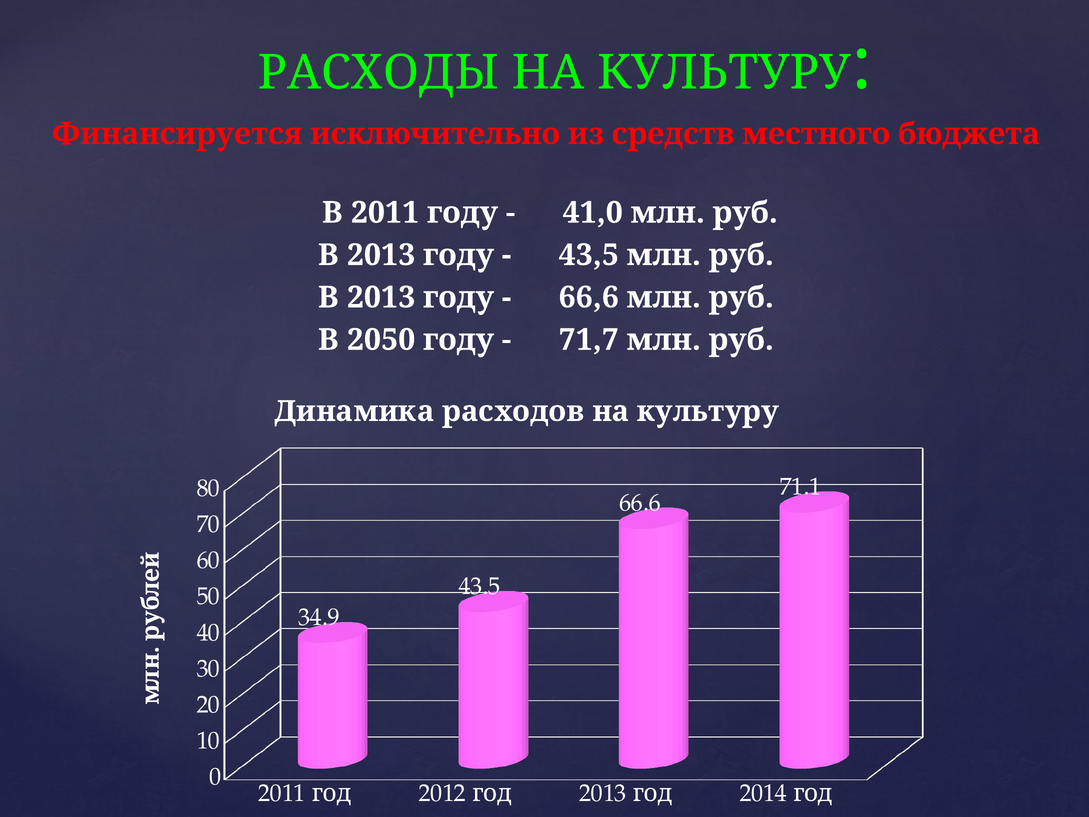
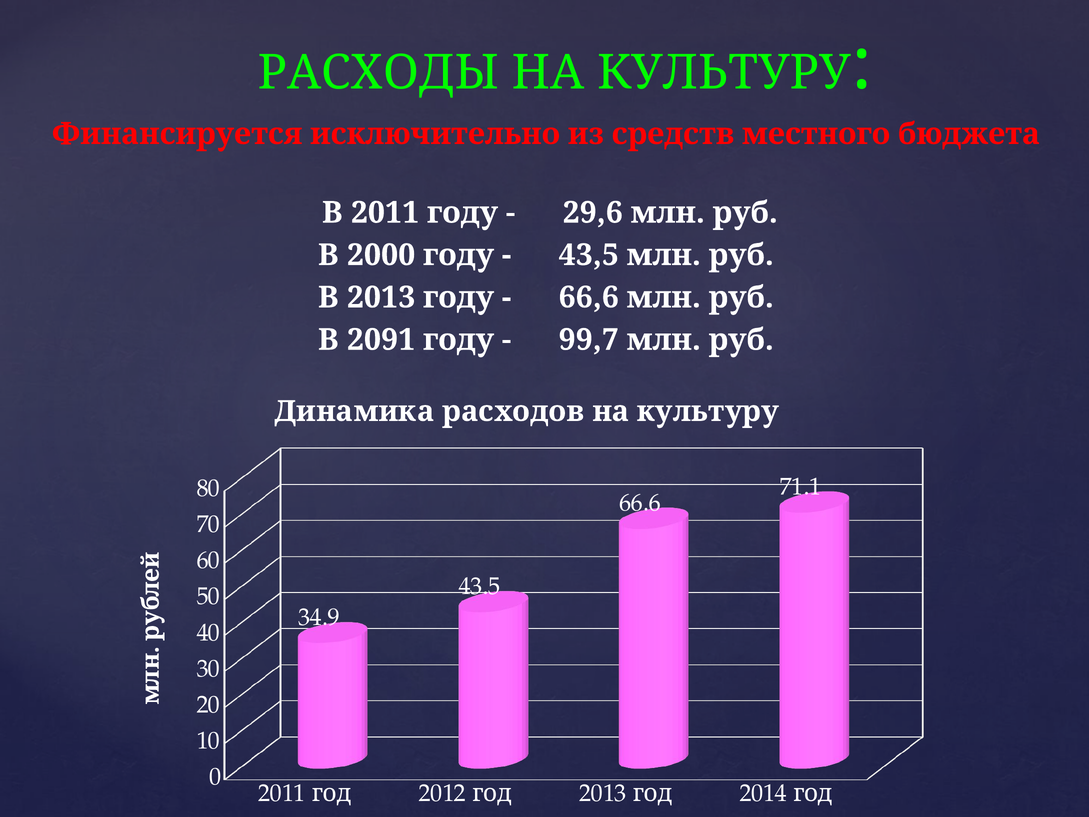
41,0: 41,0 -> 29,6
2013 at (381, 255): 2013 -> 2000
2050: 2050 -> 2091
71,7: 71,7 -> 99,7
